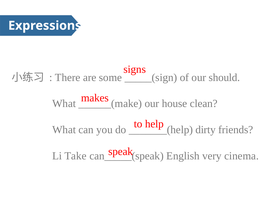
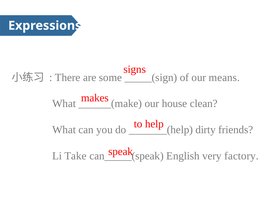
should: should -> means
cinema: cinema -> factory
